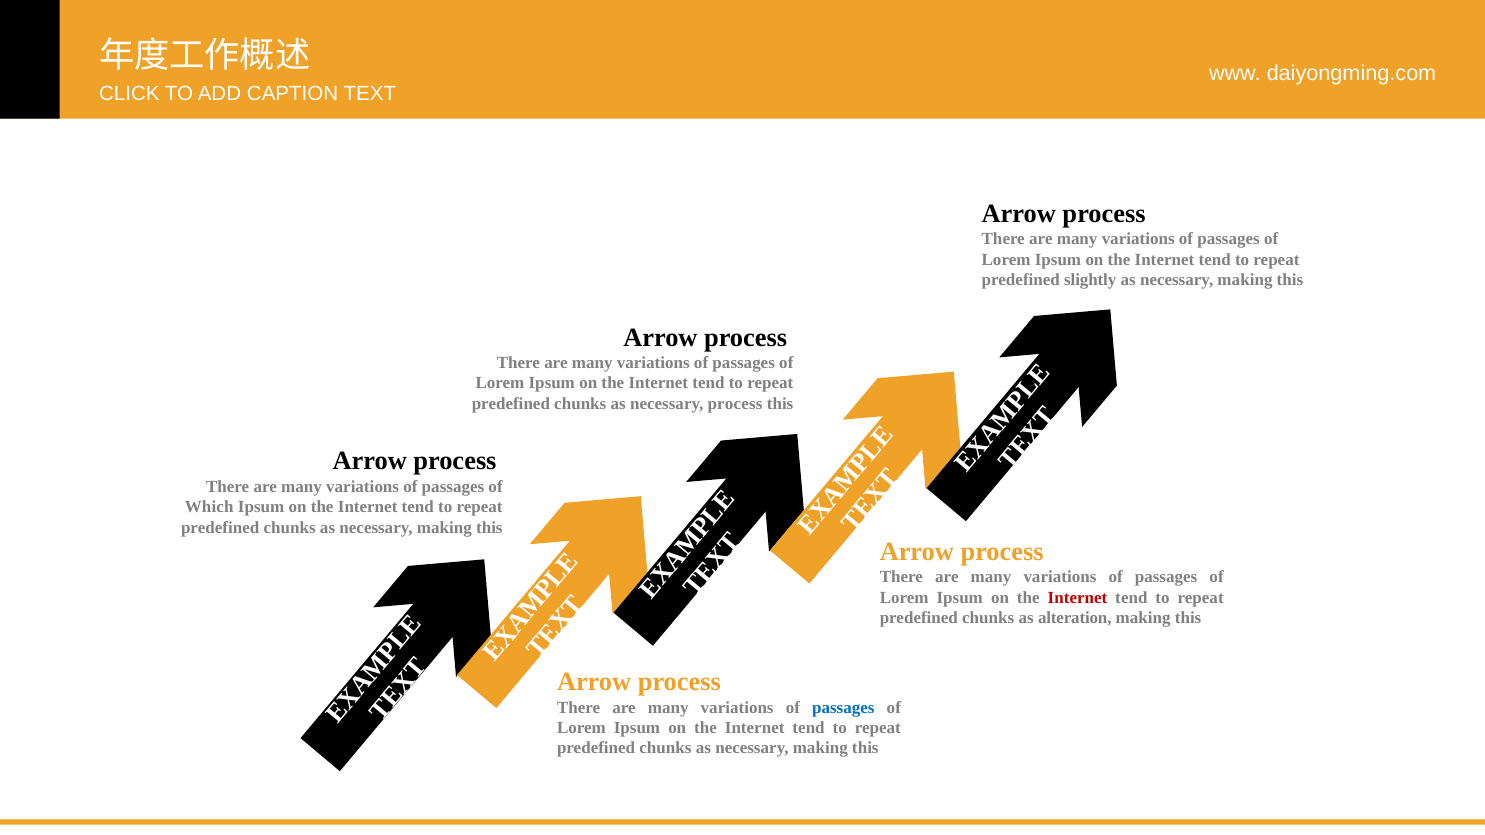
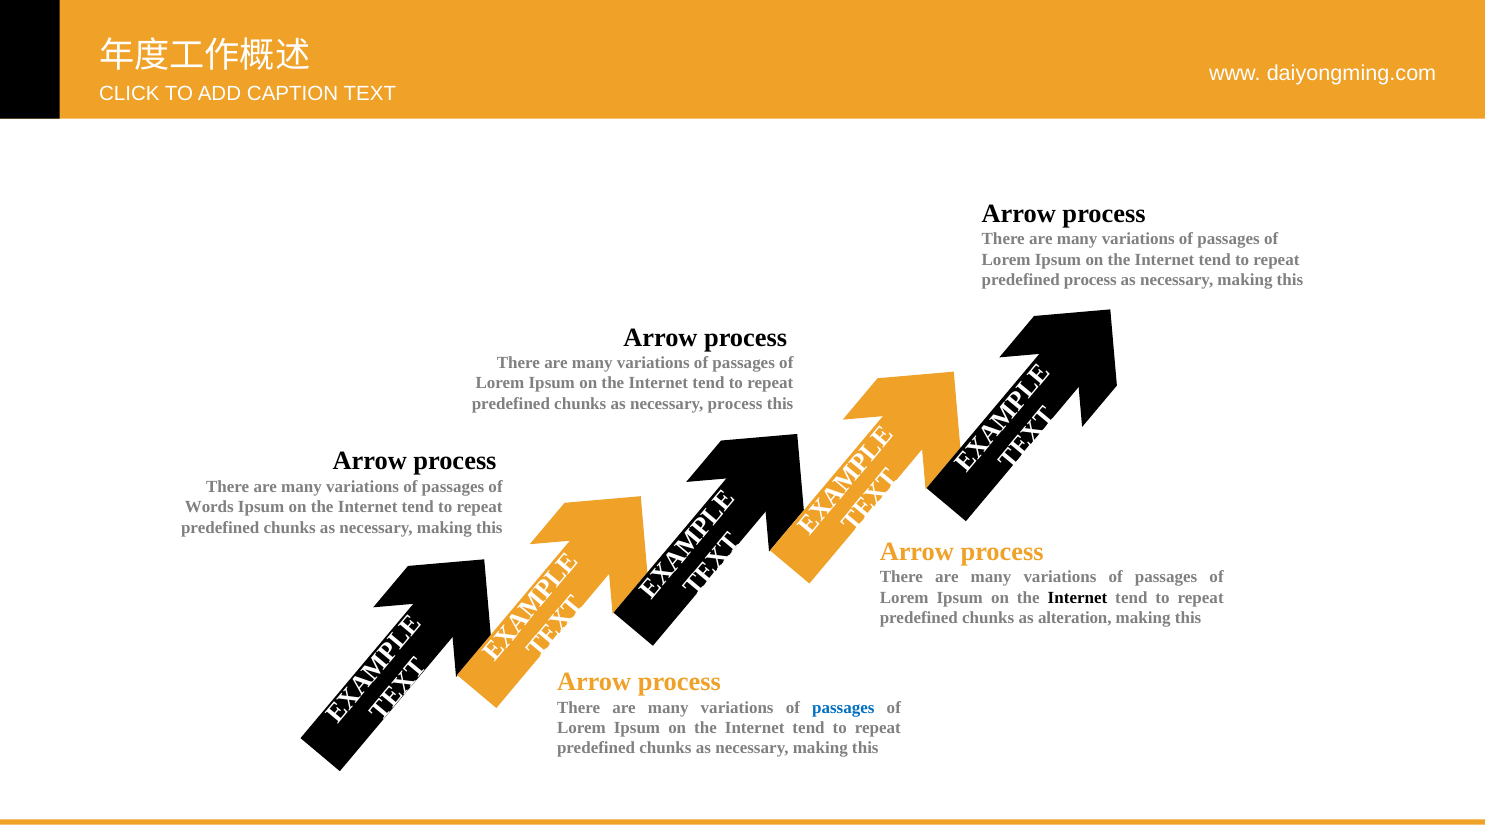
predefined slightly: slightly -> process
Which: Which -> Words
Internet at (1078, 598) colour: red -> black
